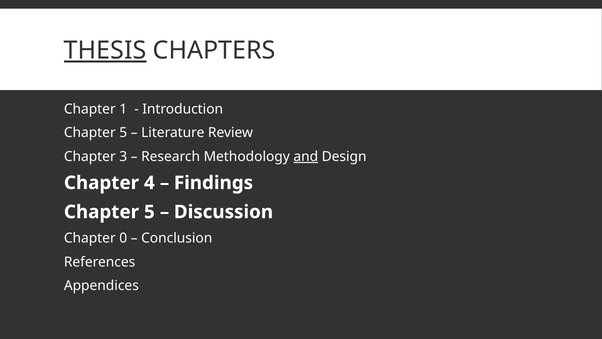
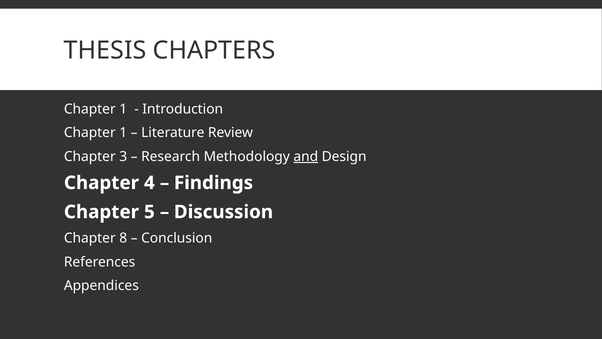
THESIS underline: present -> none
5 at (123, 133): 5 -> 1
0: 0 -> 8
